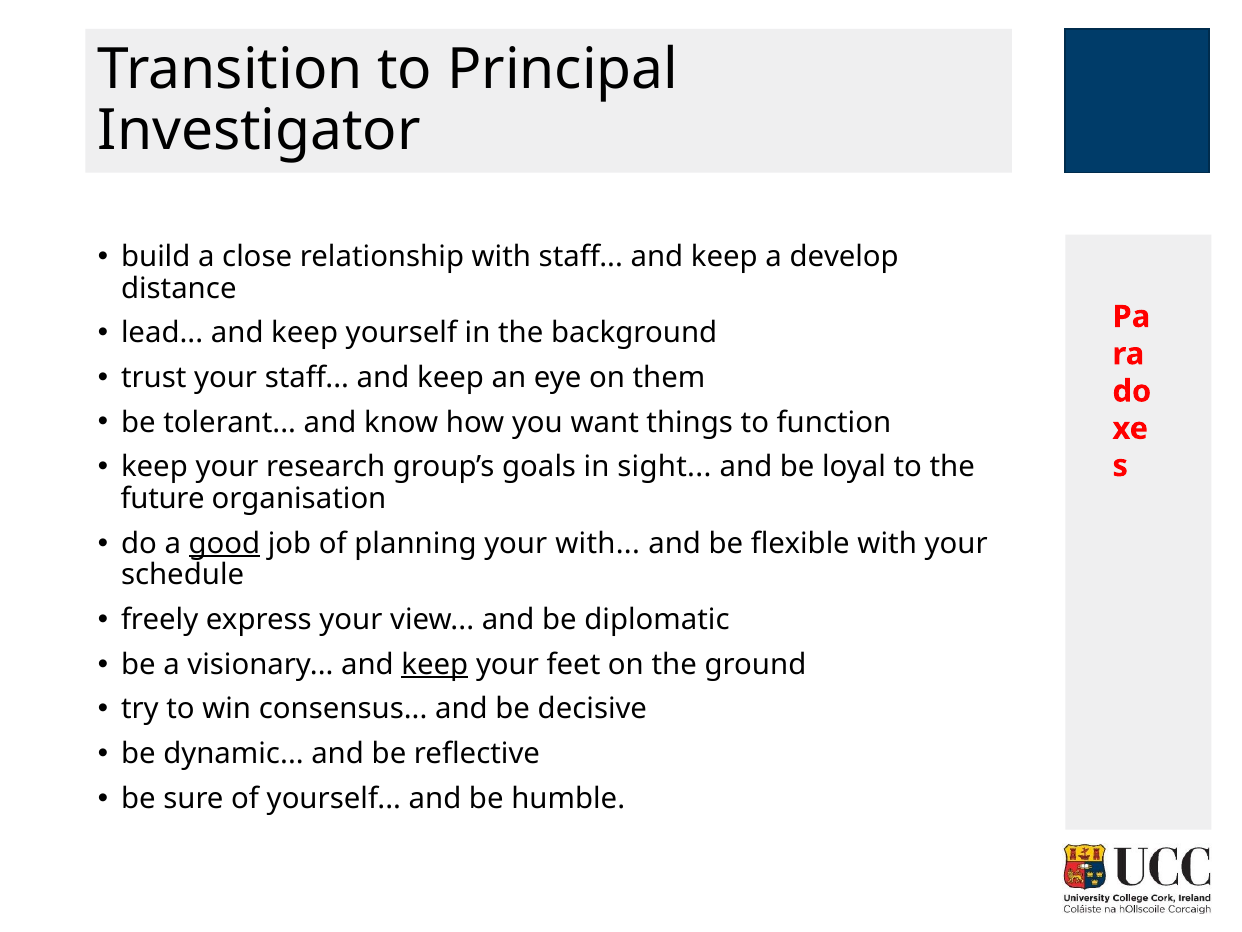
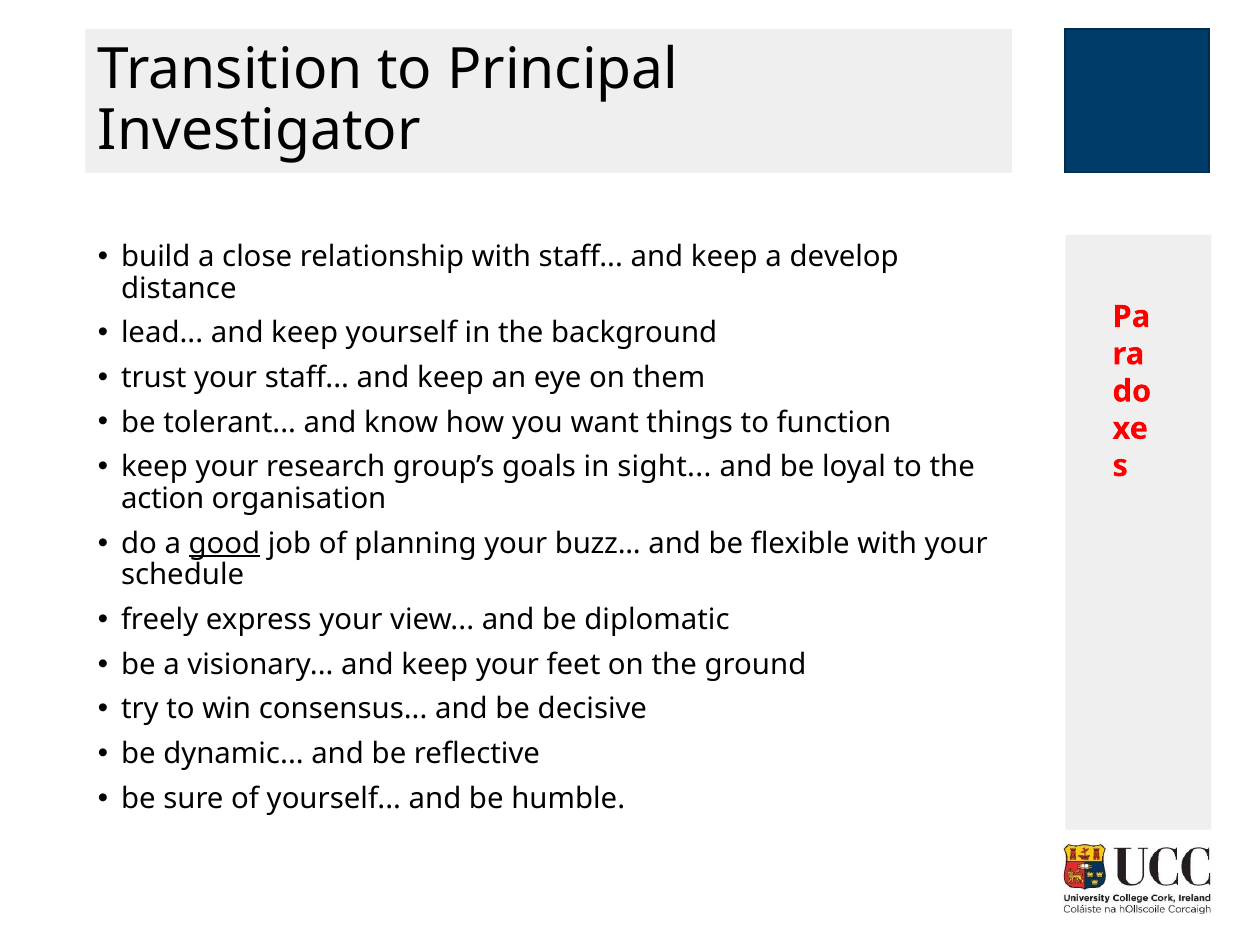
future: future -> action
your with: with -> buzz
keep at (435, 664) underline: present -> none
